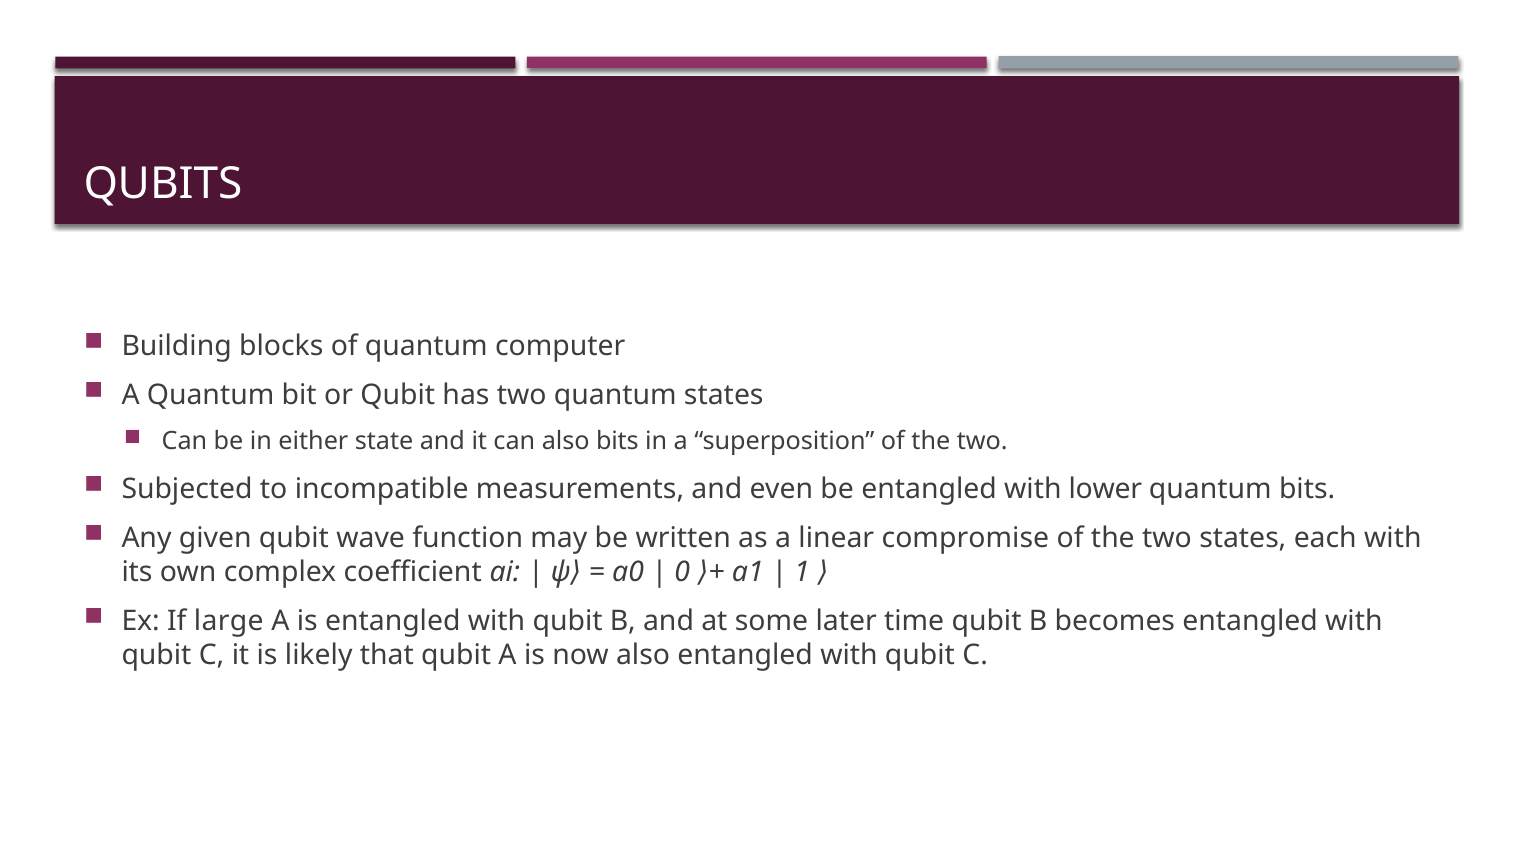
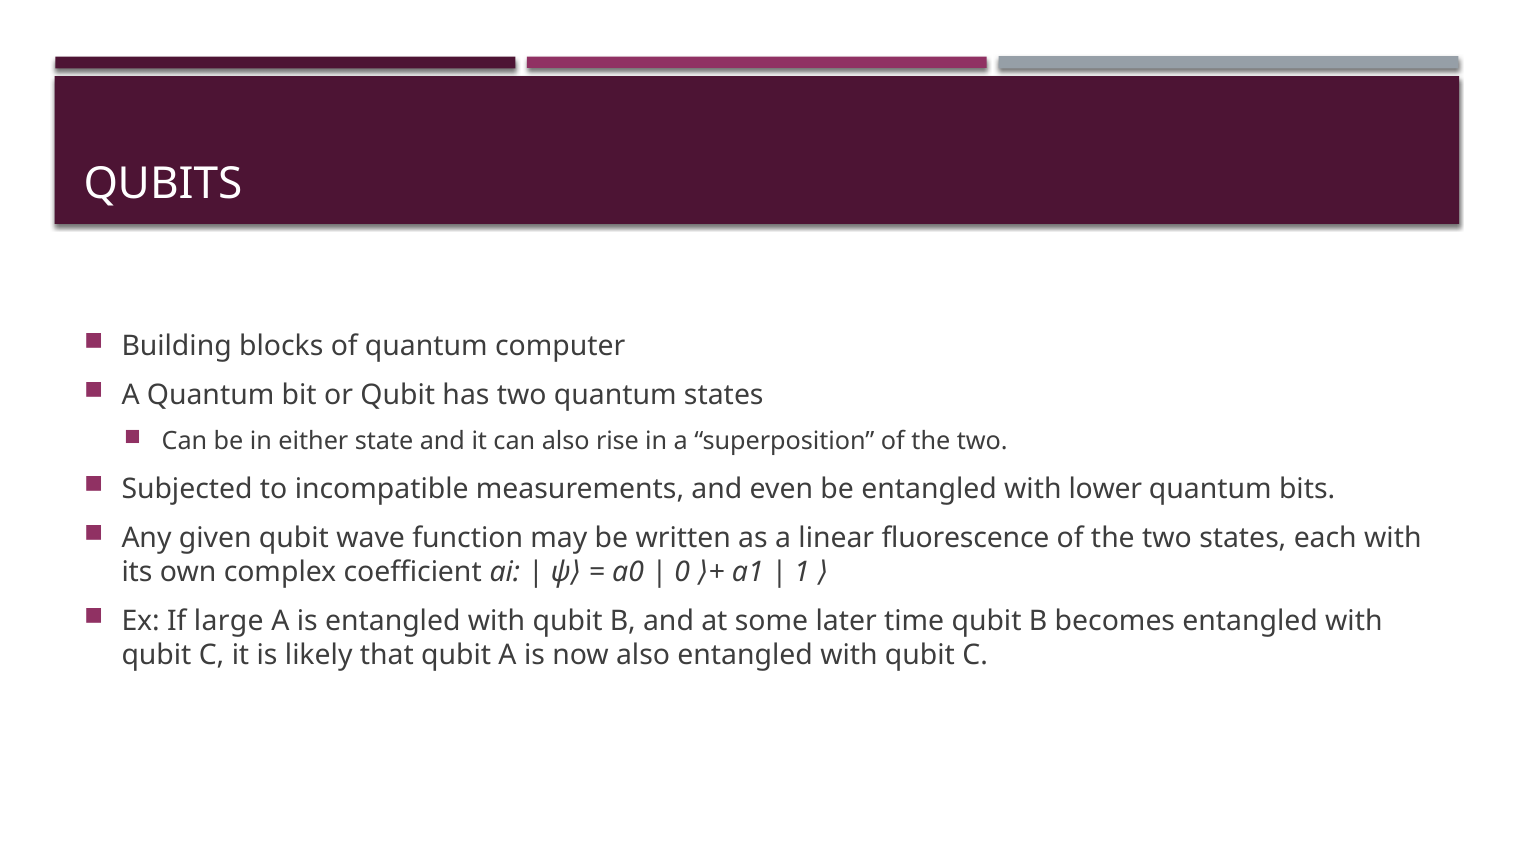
also bits: bits -> rise
compromise: compromise -> fluorescence
